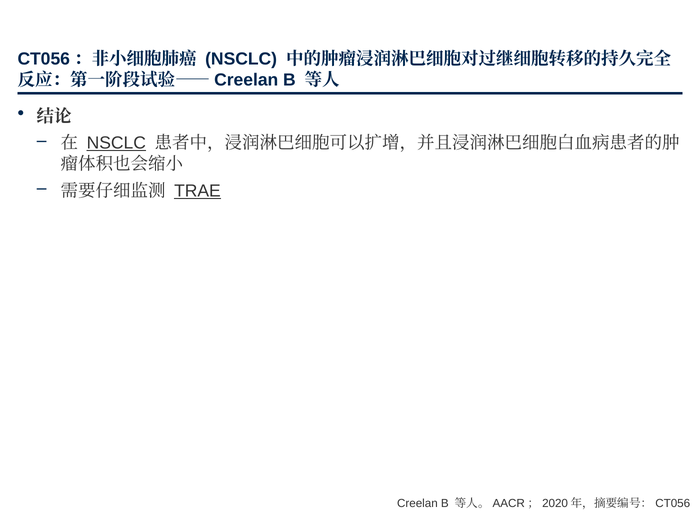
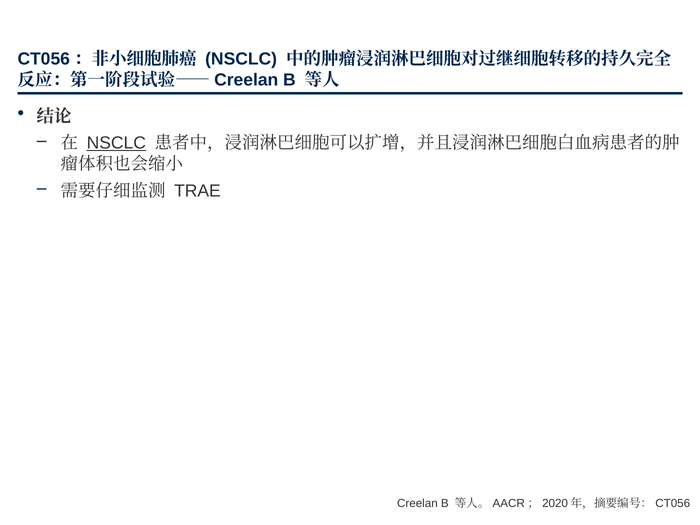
TRAE underline: present -> none
